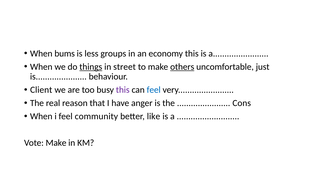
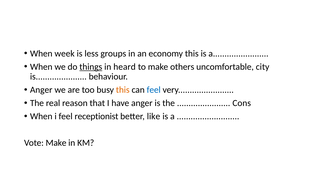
bums: bums -> week
street: street -> heard
others underline: present -> none
just: just -> city
Client at (41, 90): Client -> Anger
this at (123, 90) colour: purple -> orange
community: community -> receptionist
